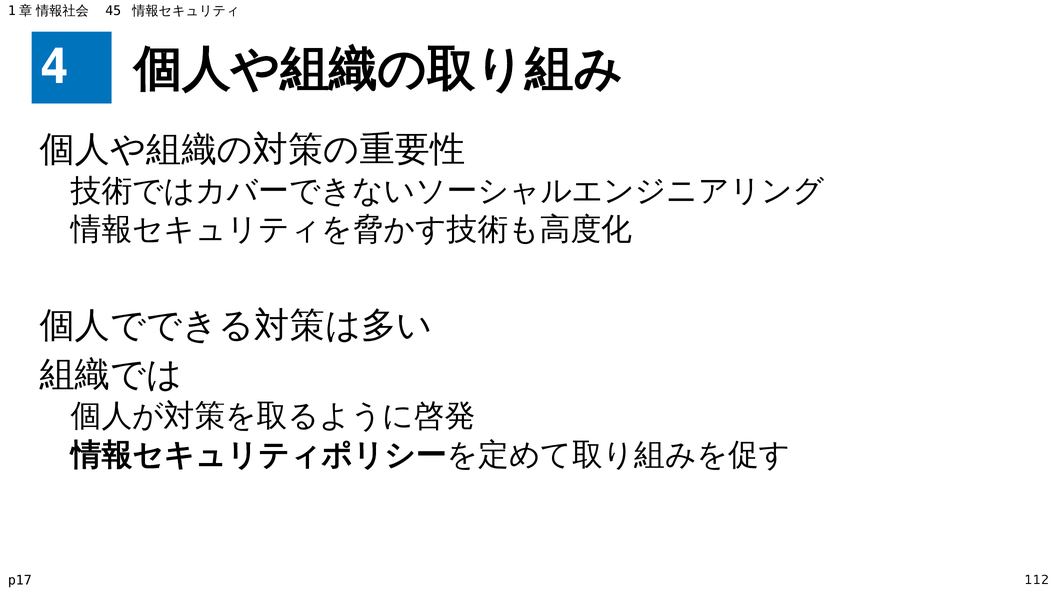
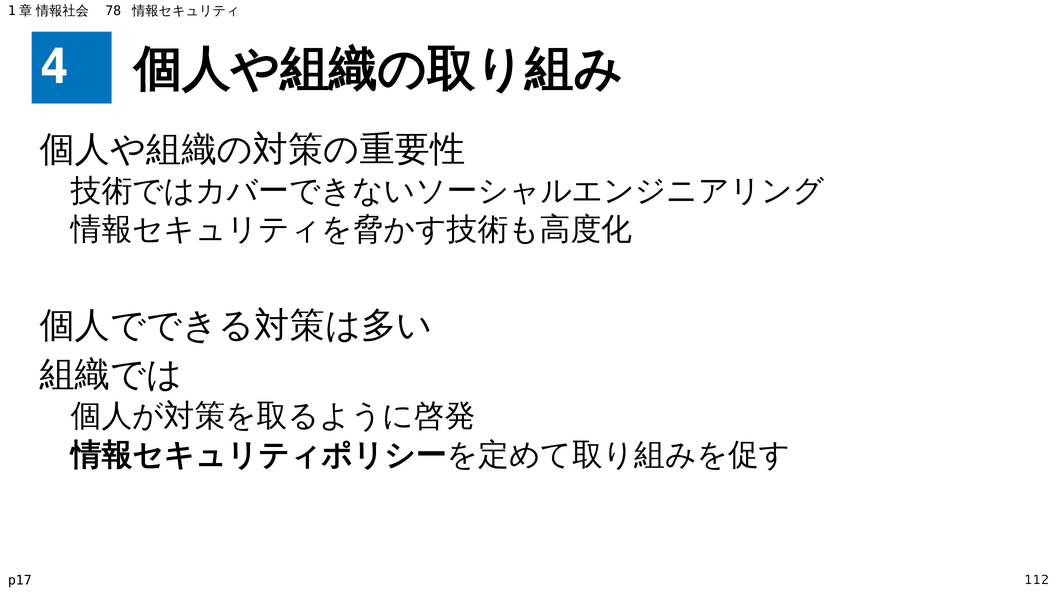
45: 45 -> 78
